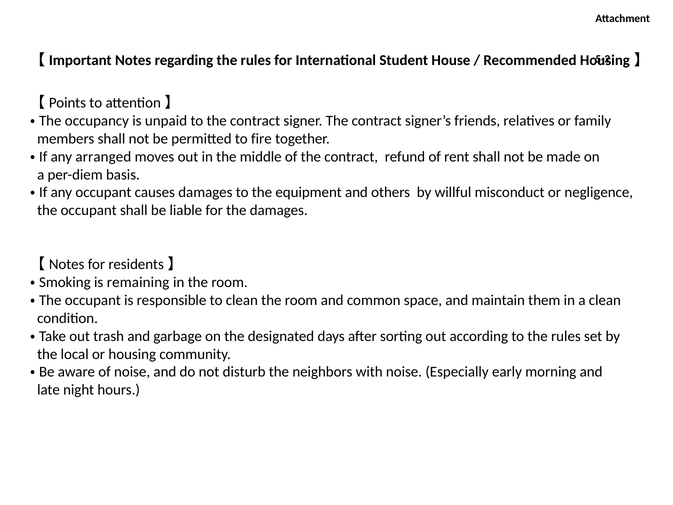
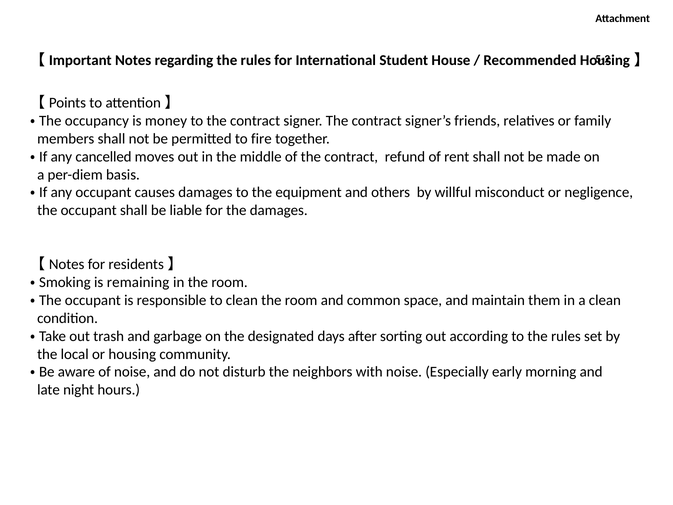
unpaid: unpaid -> money
arranged: arranged -> cancelled
